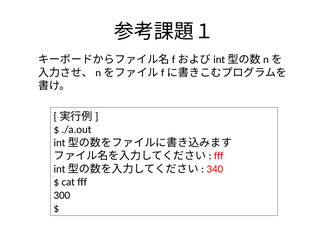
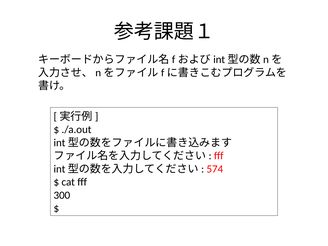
340: 340 -> 574
